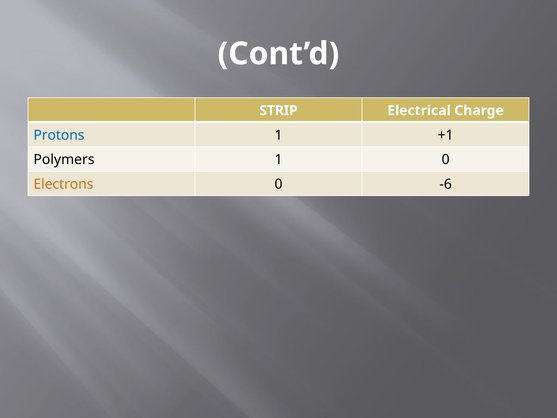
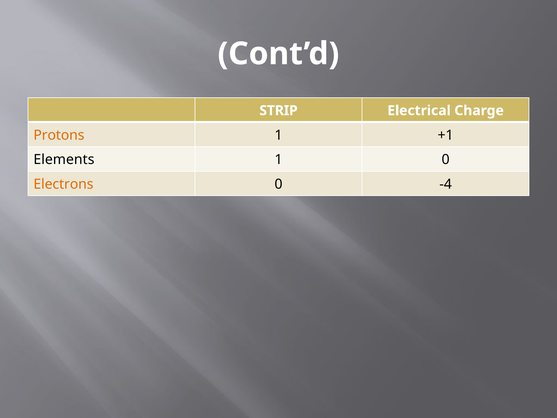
Protons colour: blue -> orange
Polymers: Polymers -> Elements
-6: -6 -> -4
